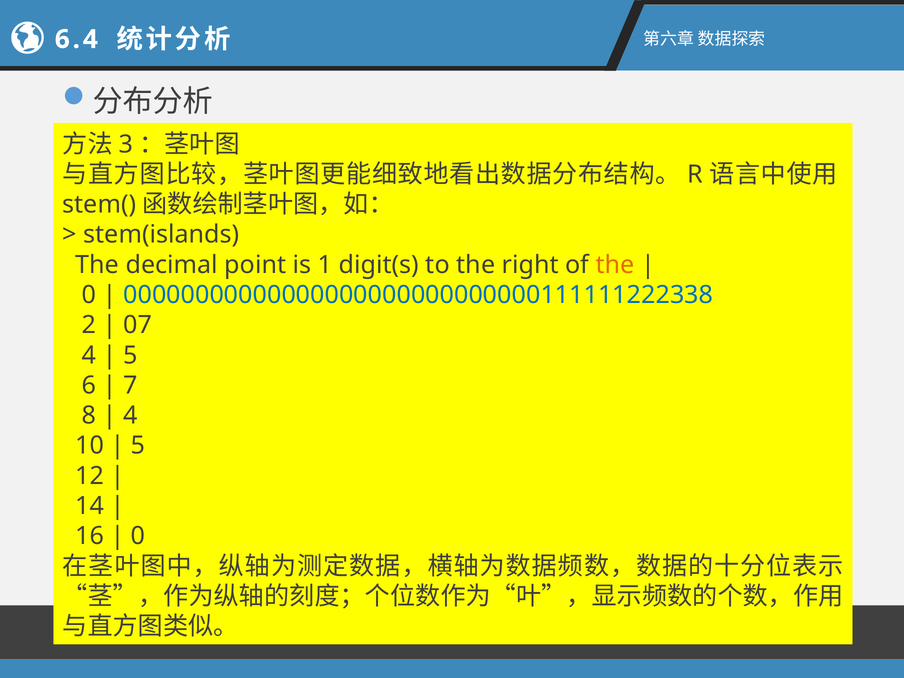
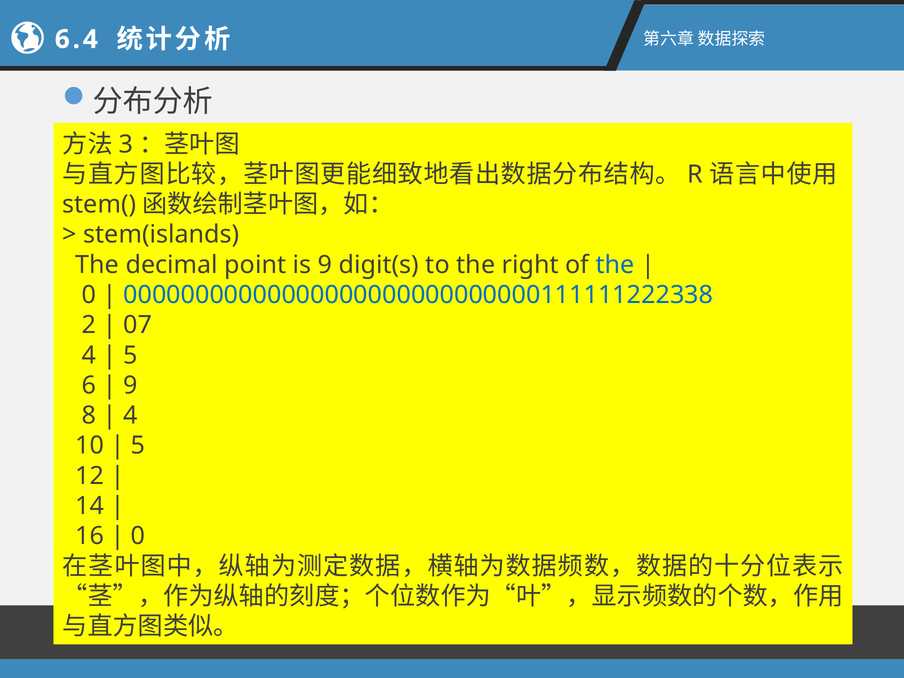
is 1: 1 -> 9
the at (615, 265) colour: orange -> blue
7 at (130, 385): 7 -> 9
